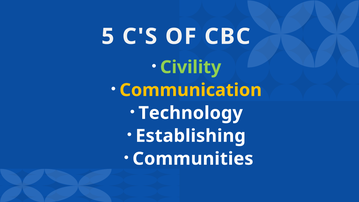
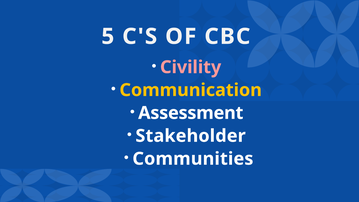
Civility colour: light green -> pink
Technology: Technology -> Assessment
Establishing: Establishing -> Stakeholder
